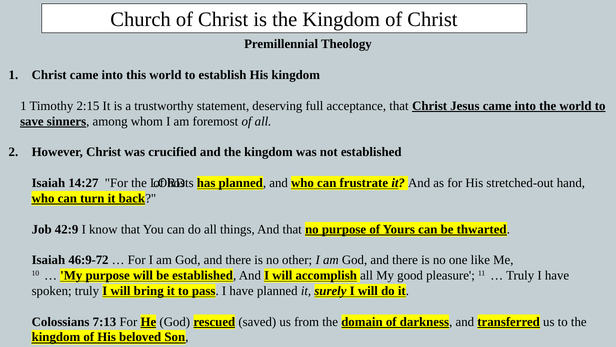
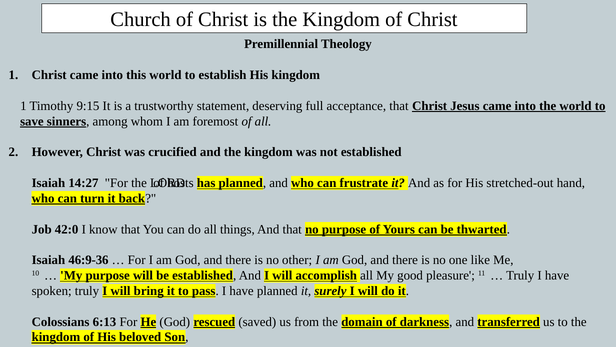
2:15: 2:15 -> 9:15
42:9: 42:9 -> 42:0
46:9-72: 46:9-72 -> 46:9-36
7:13: 7:13 -> 6:13
